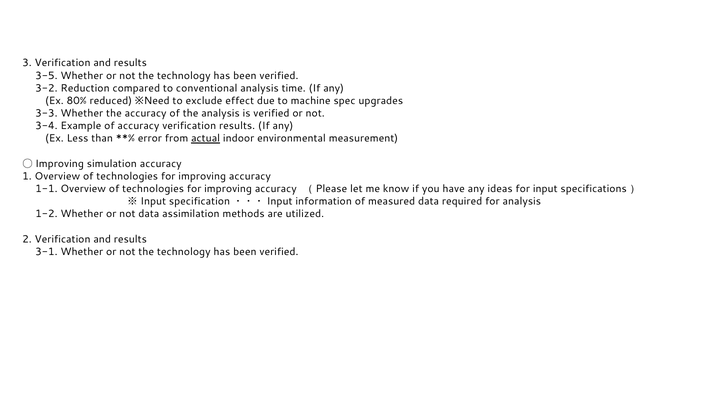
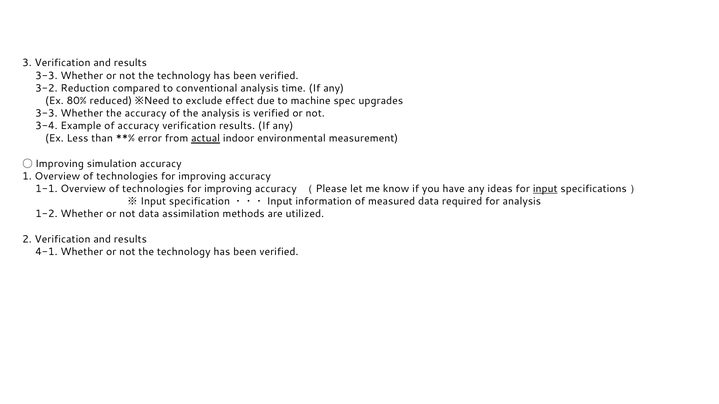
3-5 at (46, 76): 3-5 -> 3-3
input at (545, 189) underline: none -> present
3-1: 3-1 -> 4-1
